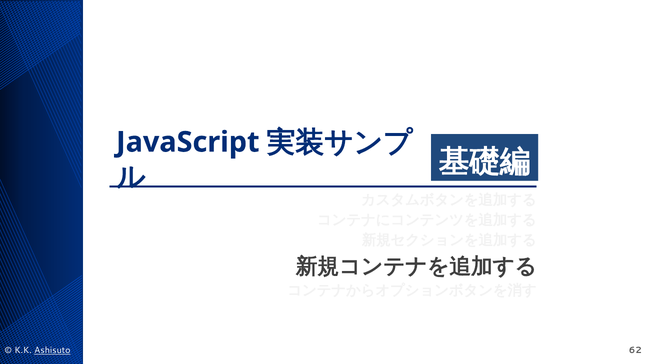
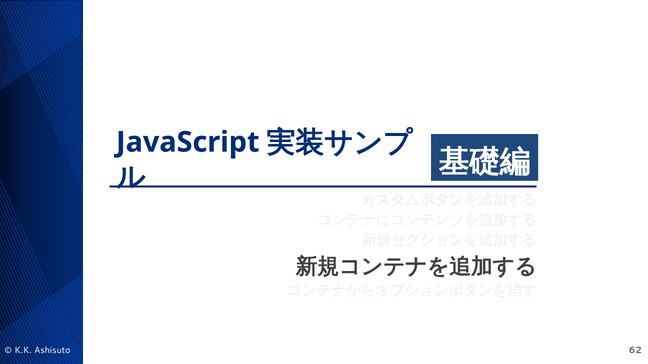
Ashisuto underline: present -> none
